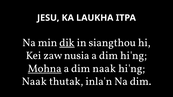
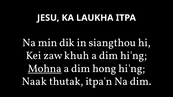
dik underline: present -> none
nusia: nusia -> khuh
dim naak: naak -> hong
inla'n: inla'n -> itpa'n
